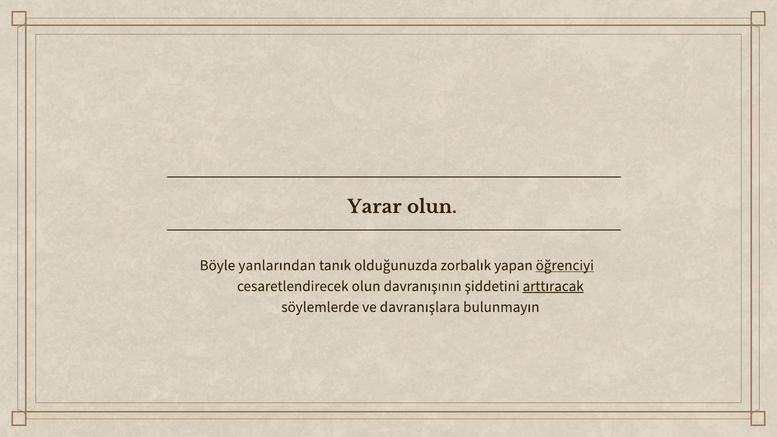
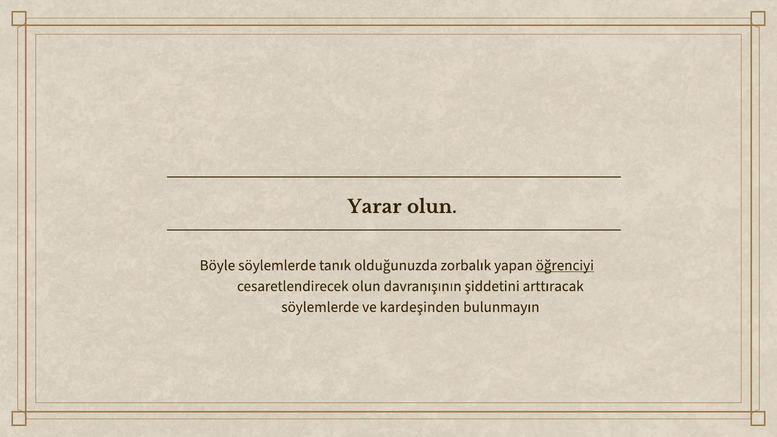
Böyle yanlarından: yanlarından -> söylemlerde
arttıracak underline: present -> none
davranışlara: davranışlara -> kardeşinden
